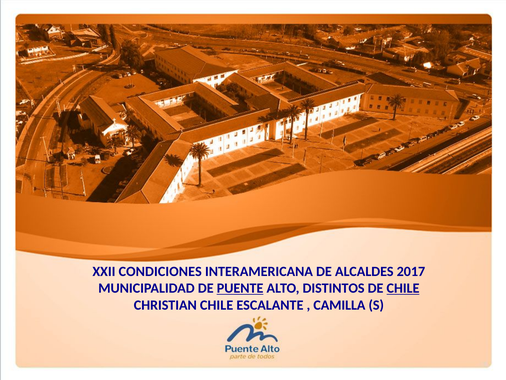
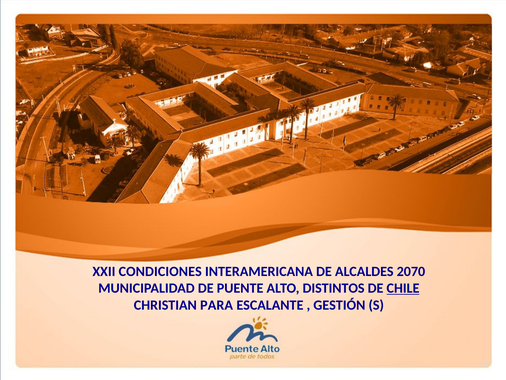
2017: 2017 -> 2070
PUENTE underline: present -> none
CHRISTIAN CHILE: CHILE -> PARA
CAMILLA: CAMILLA -> GESTIÓN
